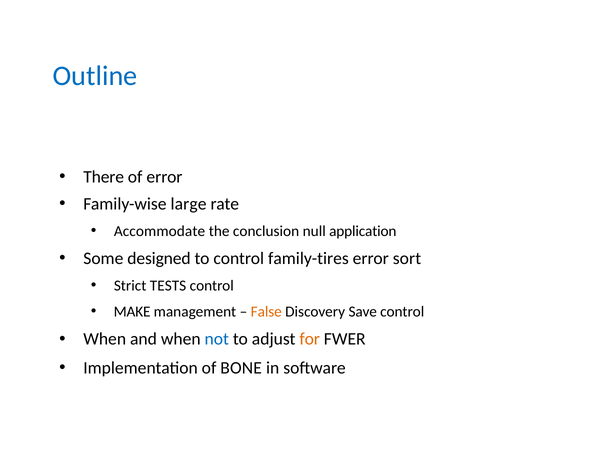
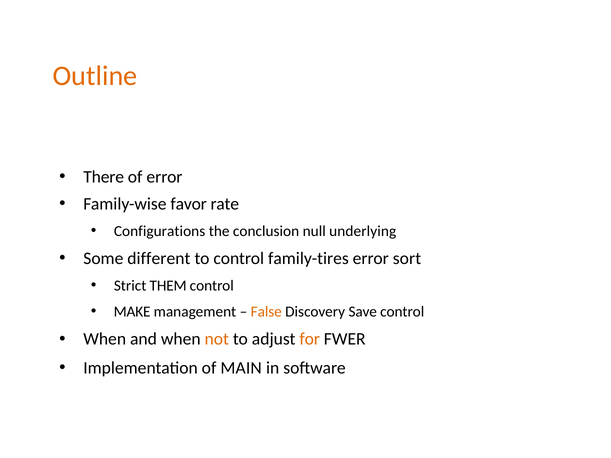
Outline colour: blue -> orange
large: large -> favor
Accommodate: Accommodate -> Configurations
application: application -> underlying
designed: designed -> different
TESTS: TESTS -> THEM
not colour: blue -> orange
BONE: BONE -> MAIN
